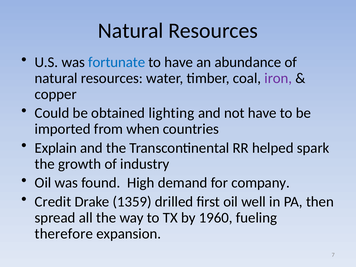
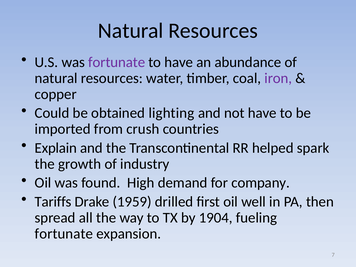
fortunate at (117, 62) colour: blue -> purple
when: when -> crush
Credit: Credit -> Tariffs
1359: 1359 -> 1959
1960: 1960 -> 1904
therefore at (64, 234): therefore -> fortunate
